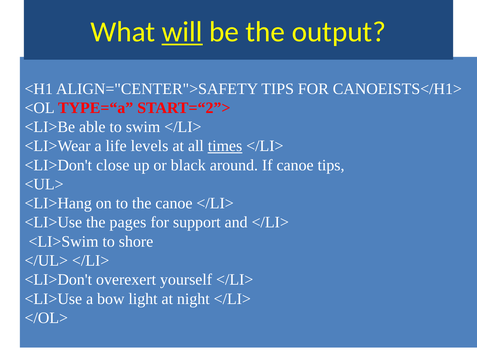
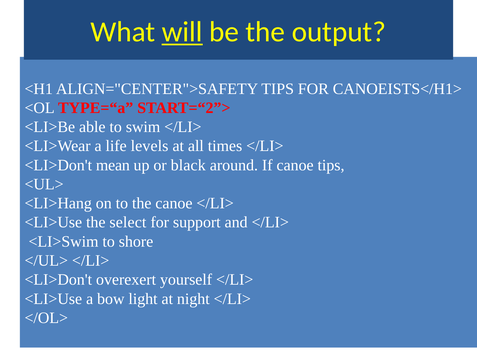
times underline: present -> none
close: close -> mean
pages: pages -> select
